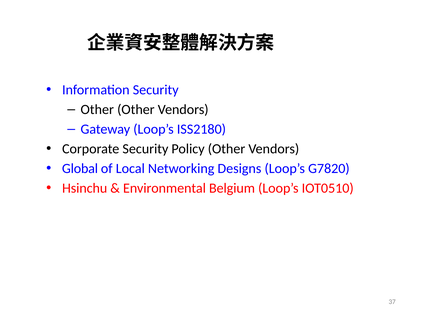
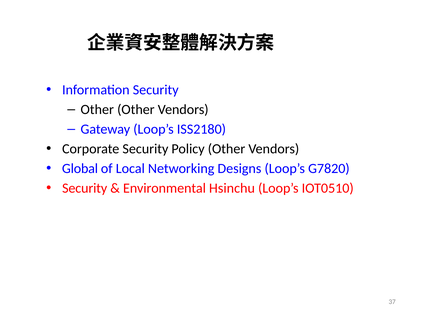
Hsinchu at (85, 188): Hsinchu -> Security
Belgium: Belgium -> Hsinchu
